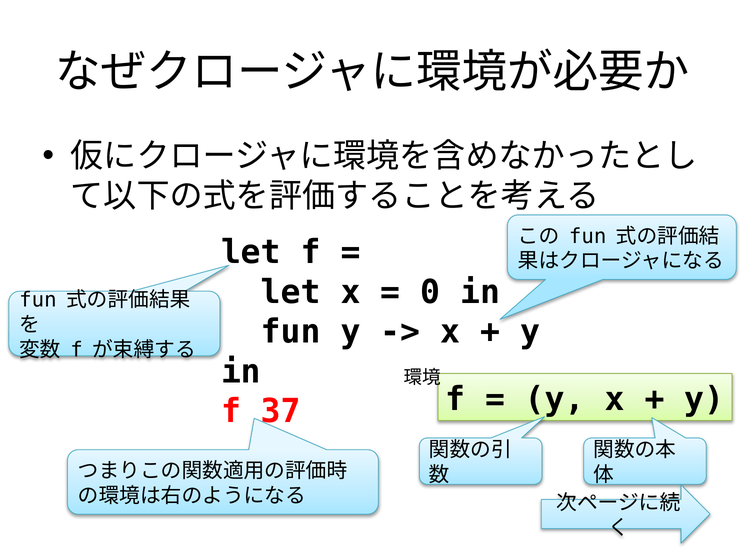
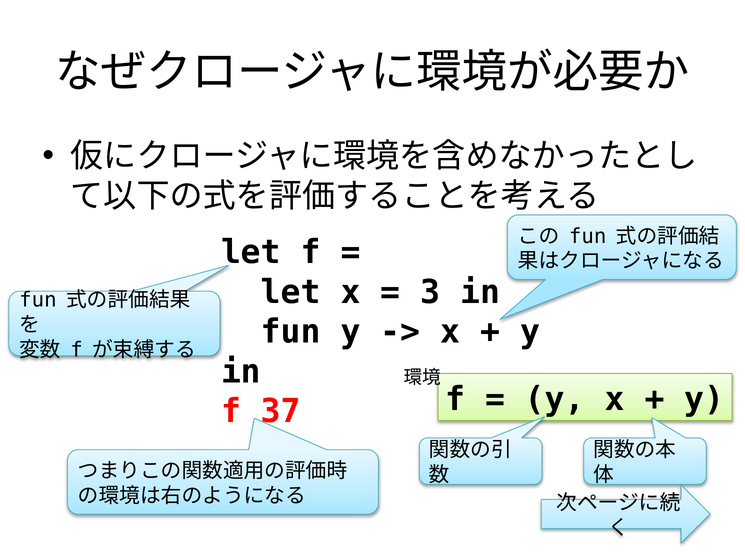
0: 0 -> 3
